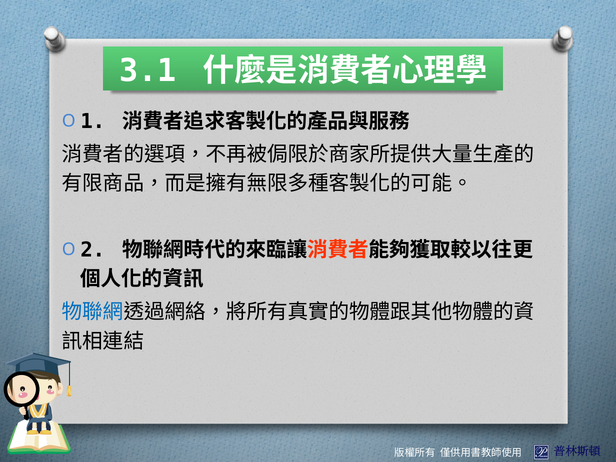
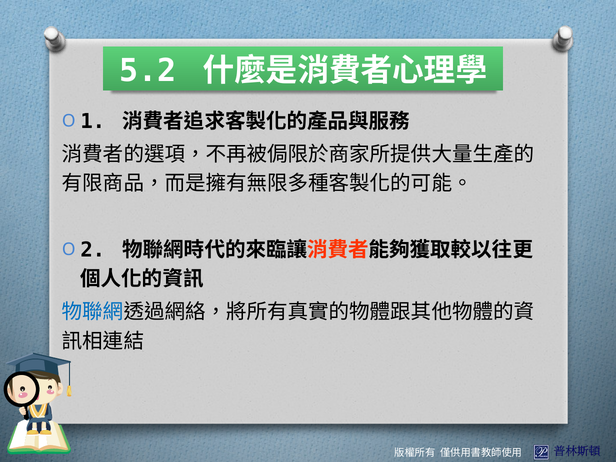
3.1: 3.1 -> 5.2
